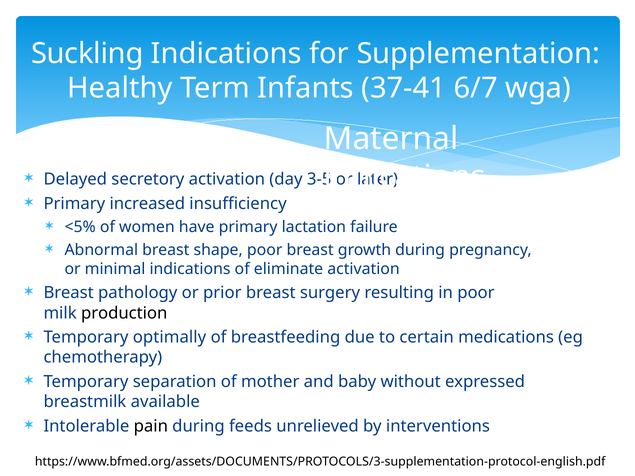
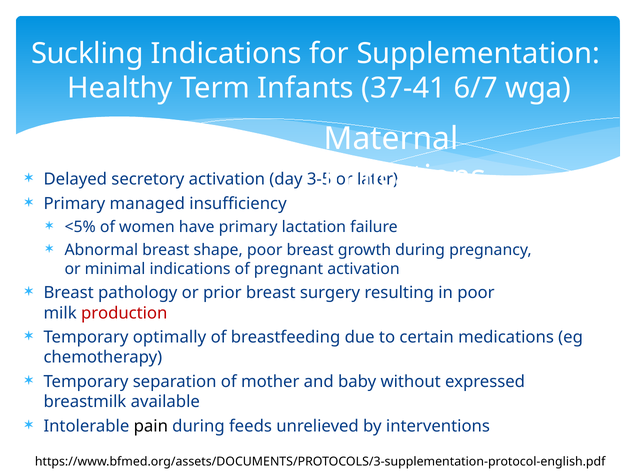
increased: increased -> managed
eliminate: eliminate -> pregnant
production colour: black -> red
